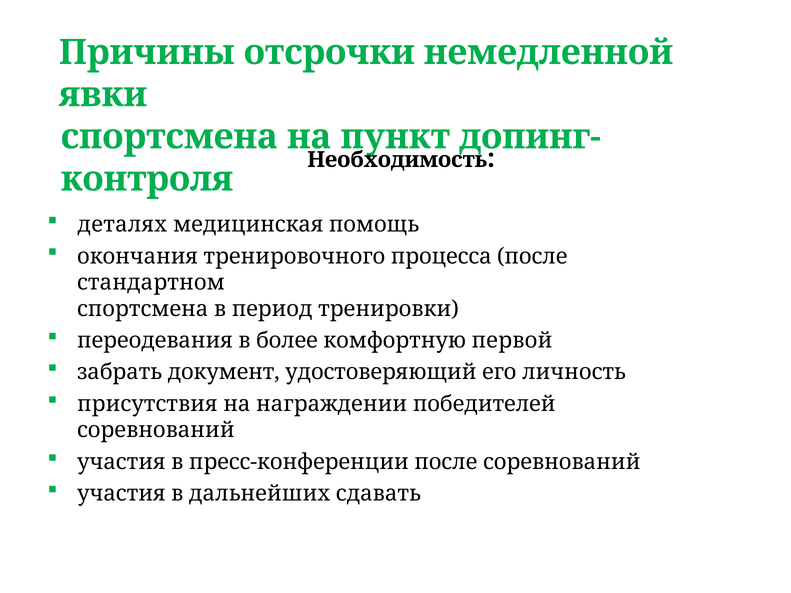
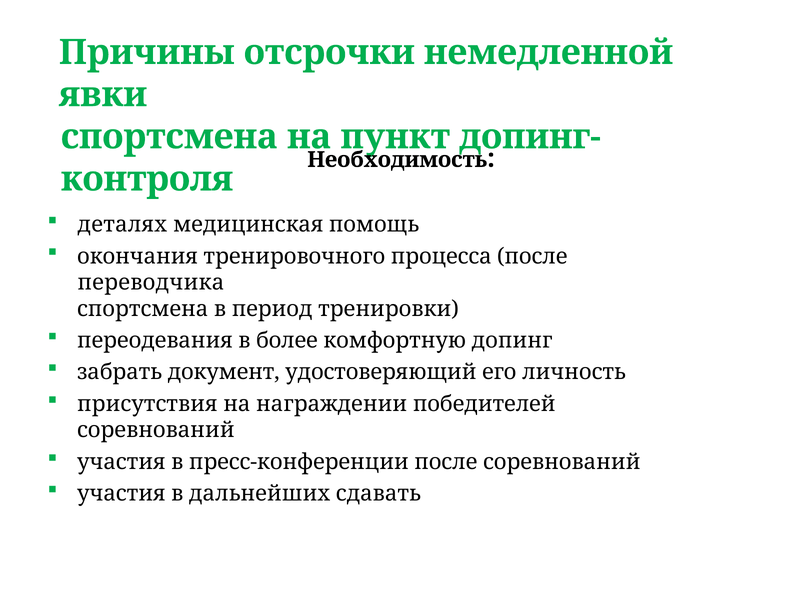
стандартном: стандартном -> переводчика
первой: первой -> допинг
